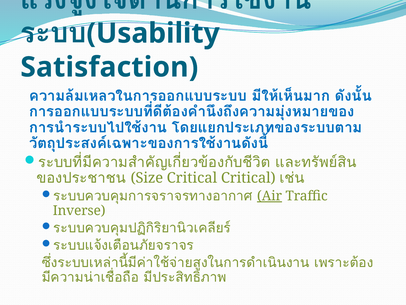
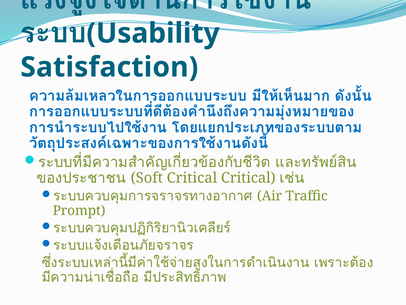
Size: Size -> Soft
Air underline: present -> none
Inverse: Inverse -> Prompt
